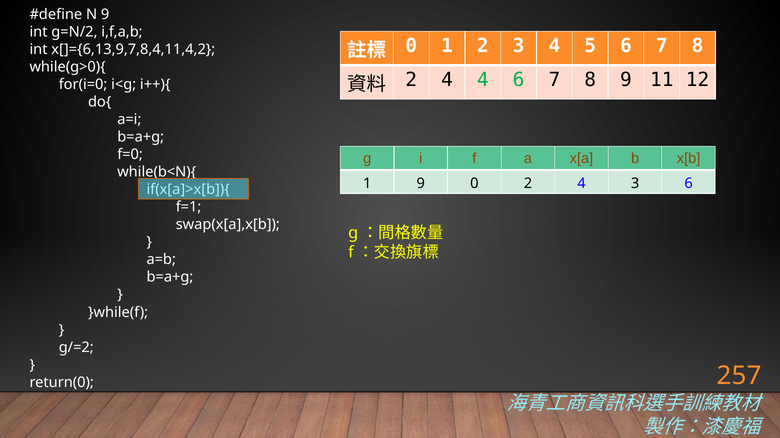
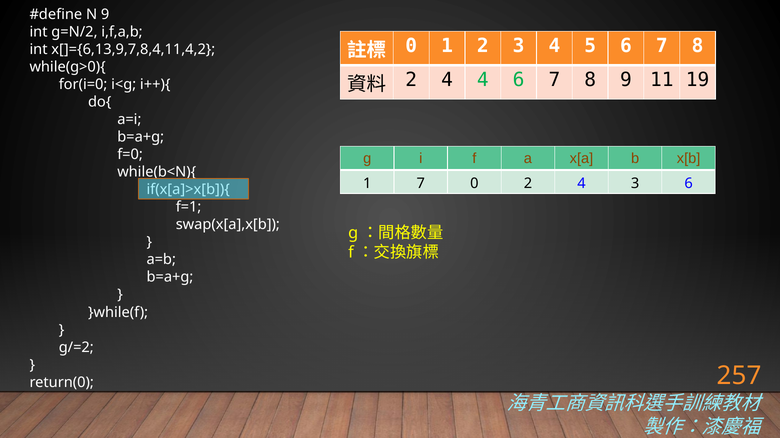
12: 12 -> 19
1 9: 9 -> 7
